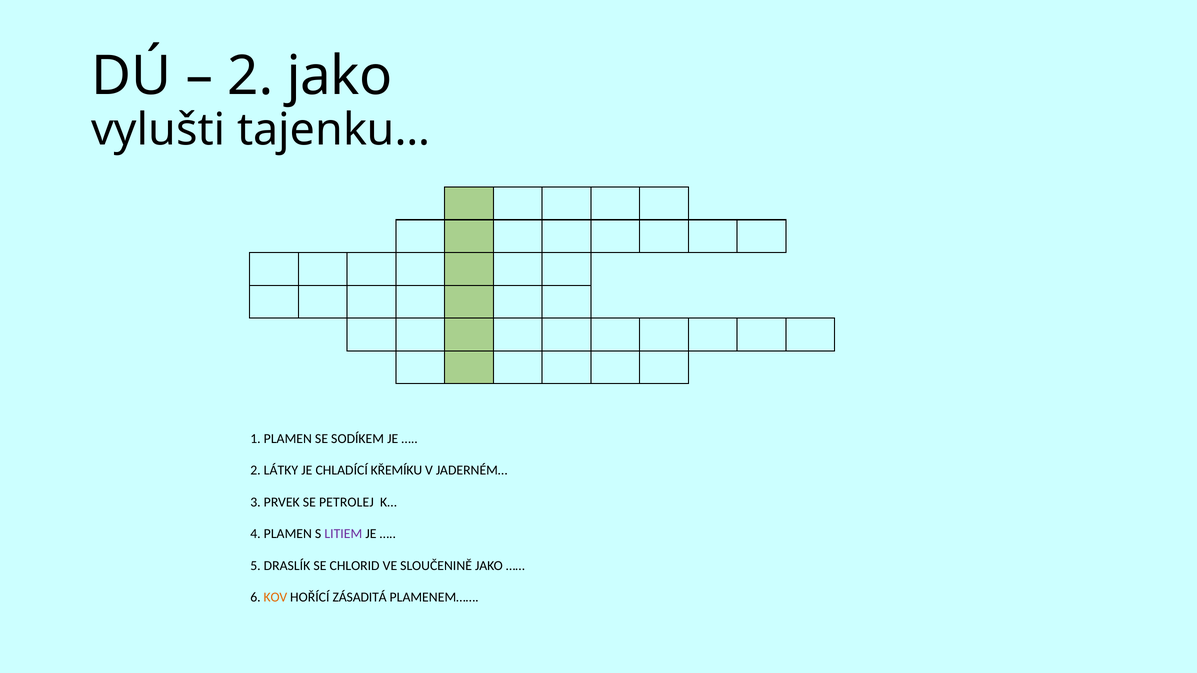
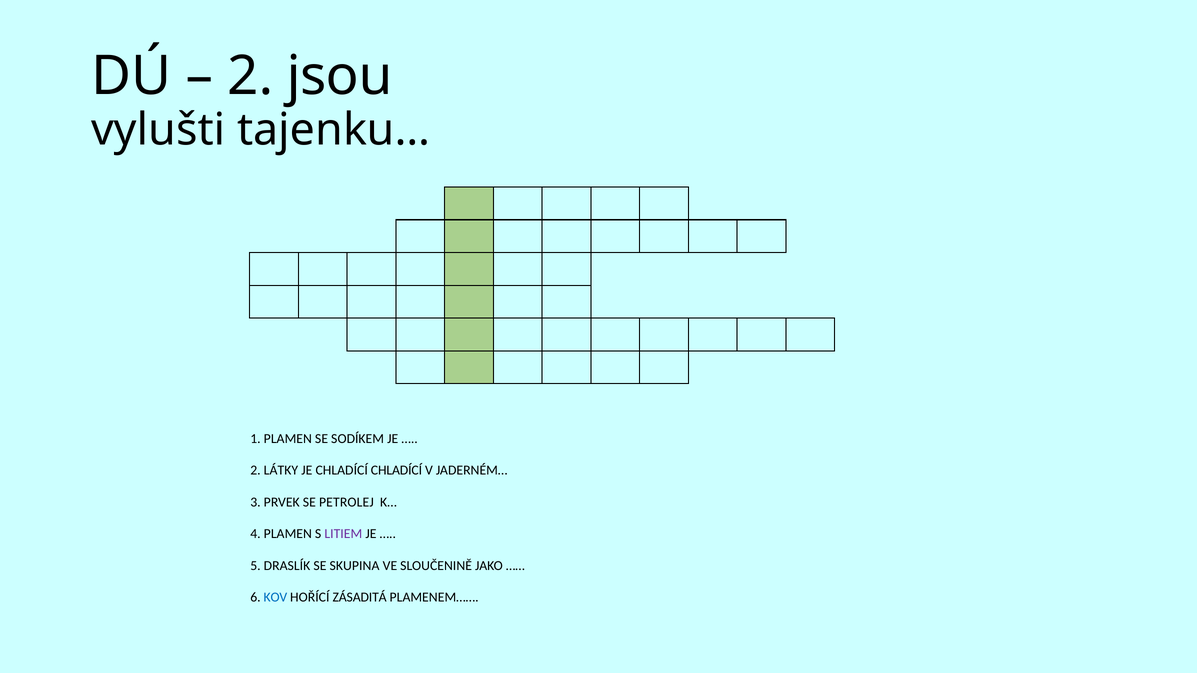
2 jako: jako -> jsou
CHLADÍCÍ KŘEMÍKU: KŘEMÍKU -> CHLADÍCÍ
CHLORID: CHLORID -> SKUPINA
KOV colour: orange -> blue
